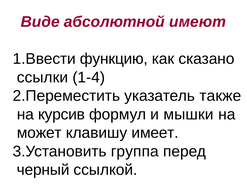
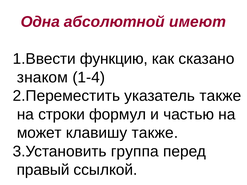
Виде: Виде -> Одна
ссылки: ссылки -> знаком
курсив: курсив -> строки
мышки: мышки -> частью
клавишу имеет: имеет -> также
черный: черный -> правый
